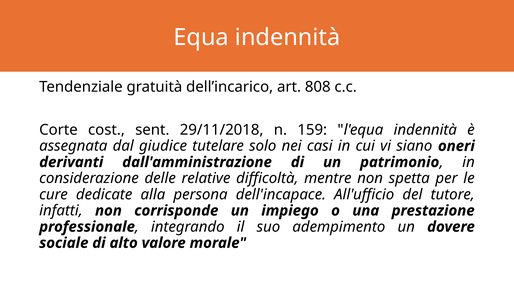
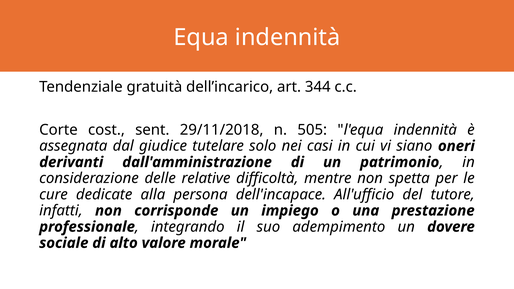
808: 808 -> 344
159: 159 -> 505
